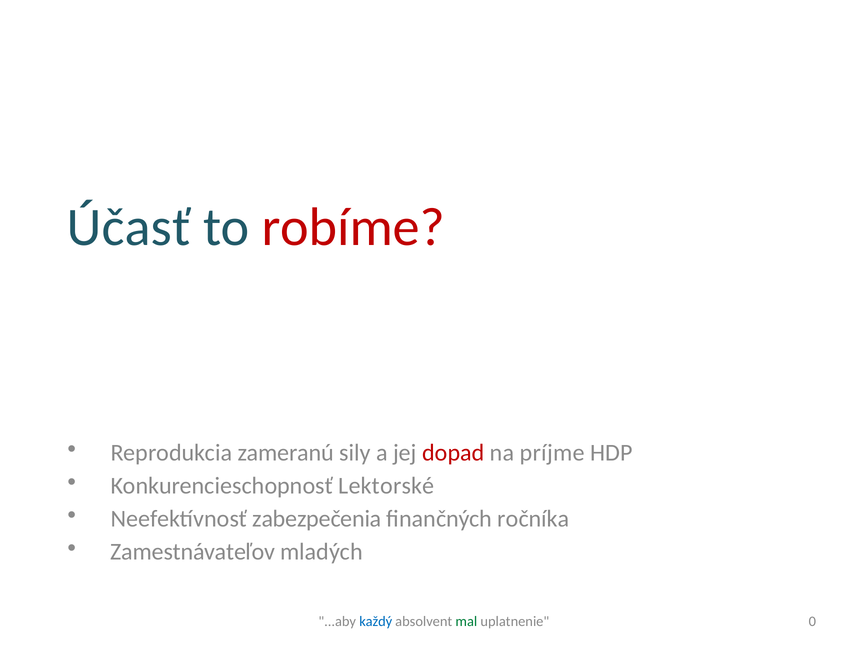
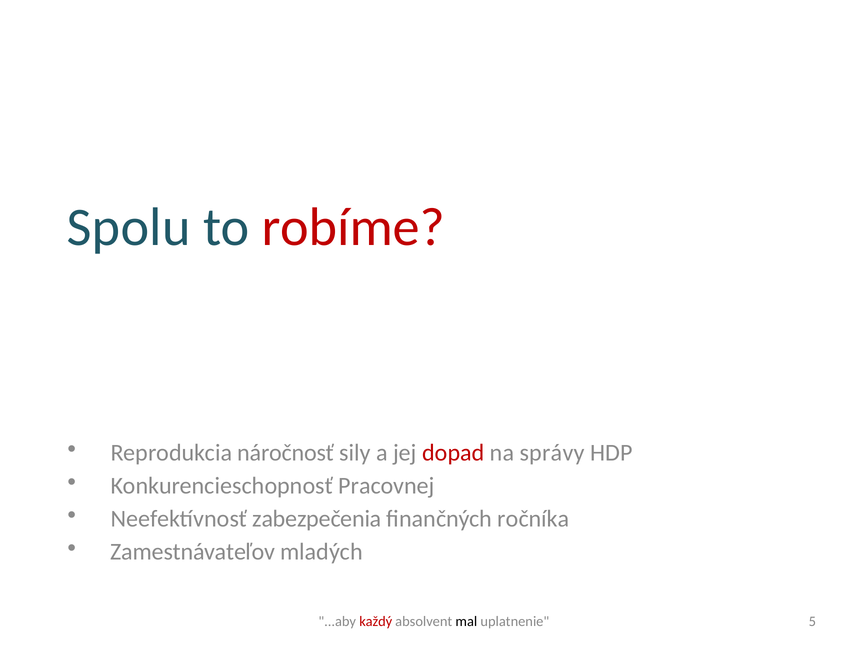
Účasť: Účasť -> Spolu
zameranú: zameranú -> náročnosť
príjme: príjme -> správy
Lektorské: Lektorské -> Pracovnej
každý colour: blue -> red
mal colour: green -> black
0: 0 -> 5
